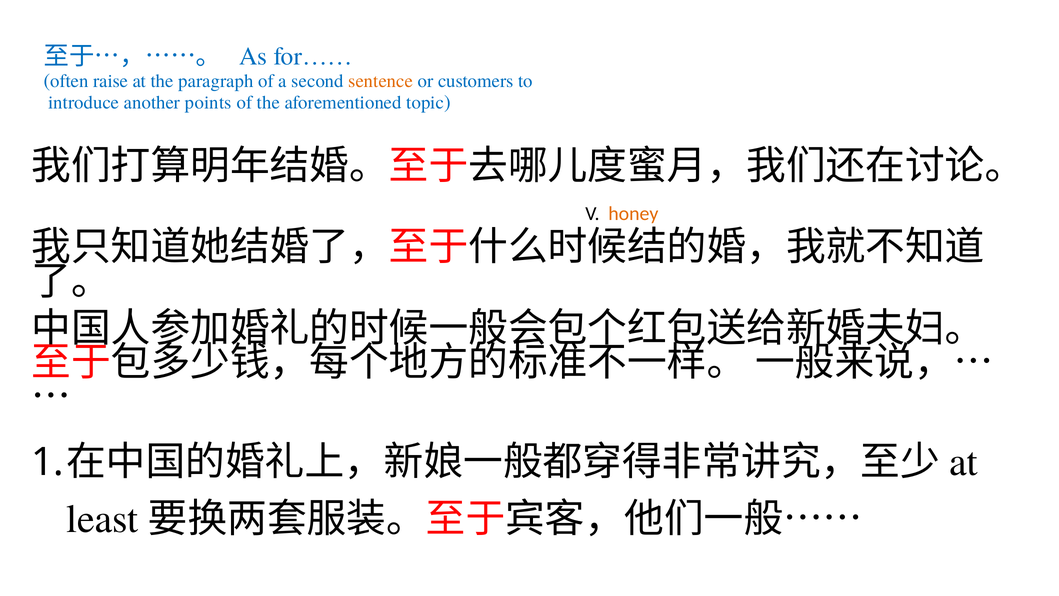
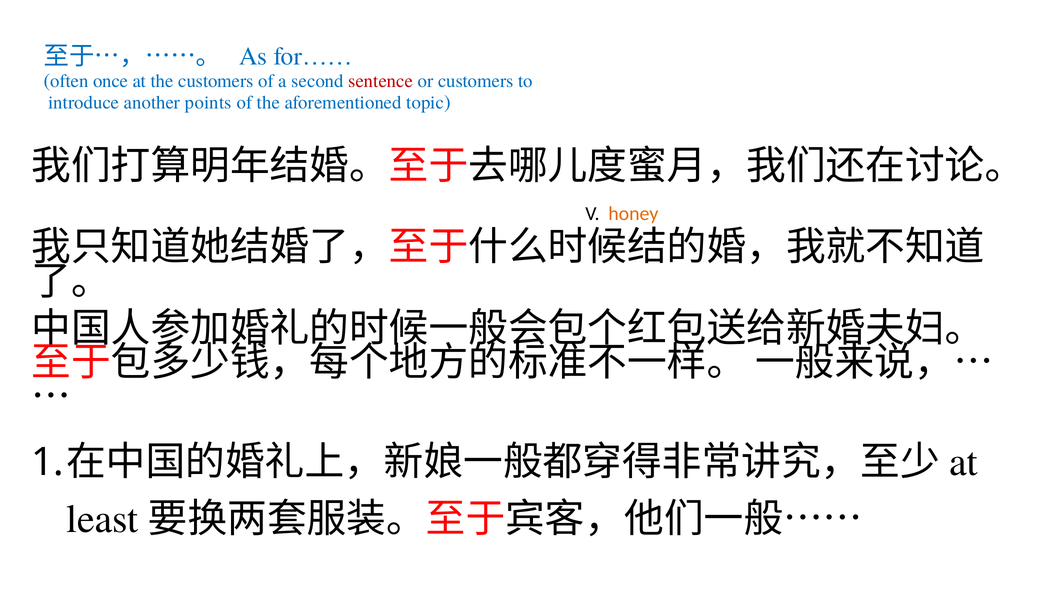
raise: raise -> once
the paragraph: paragraph -> customers
sentence colour: orange -> red
